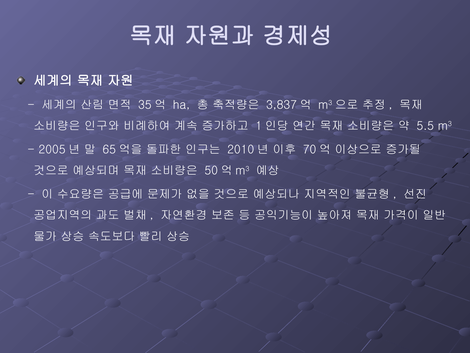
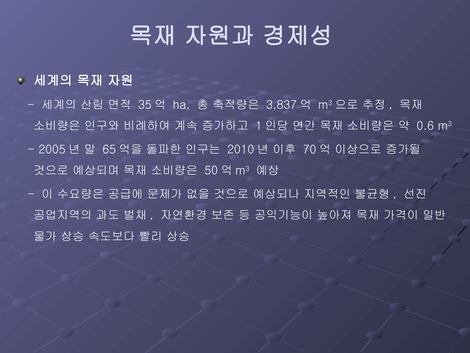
5.5: 5.5 -> 0.6
